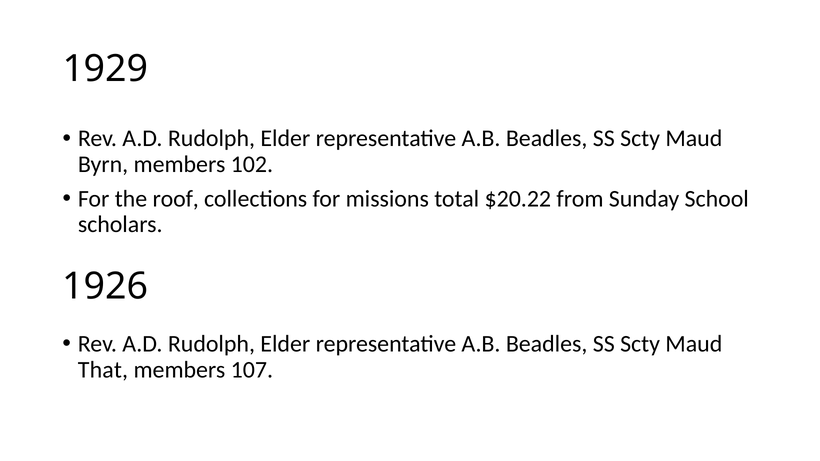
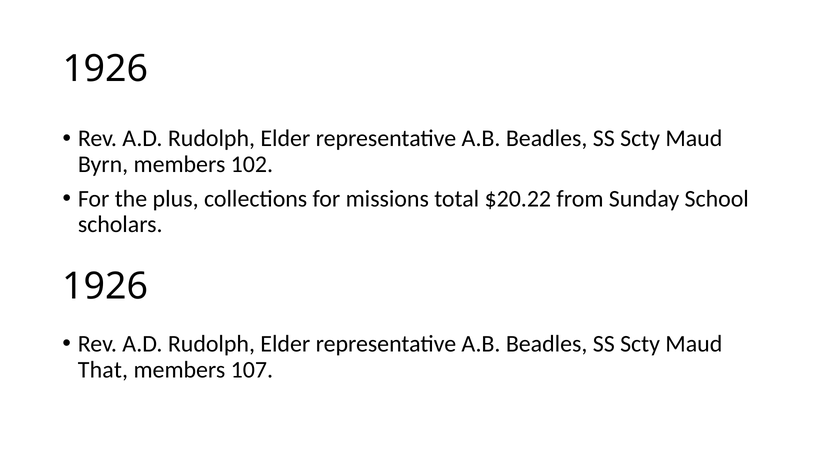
1929 at (105, 69): 1929 -> 1926
roof: roof -> plus
